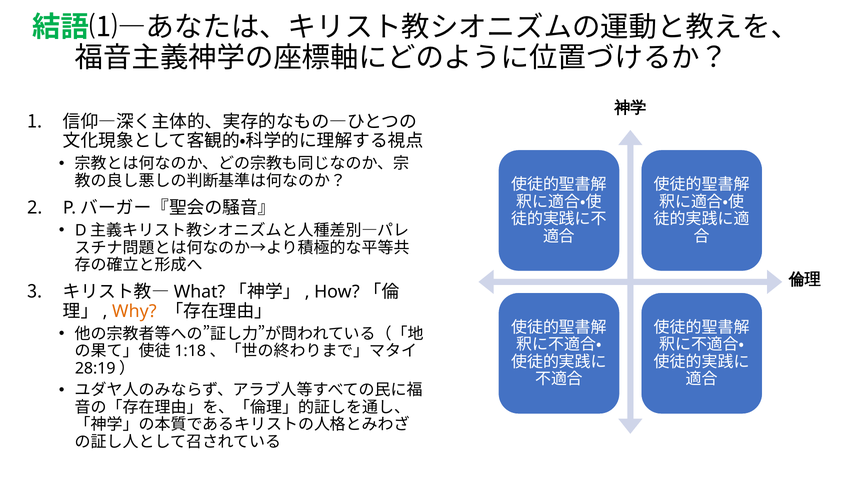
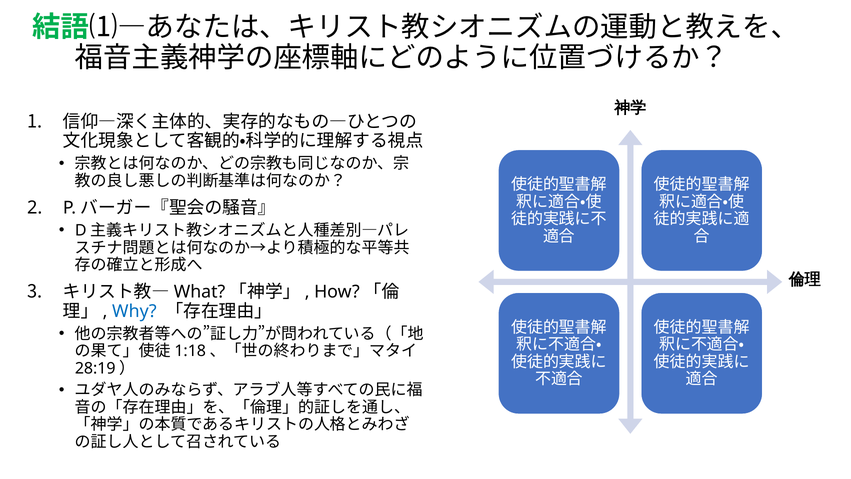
Why colour: orange -> blue
